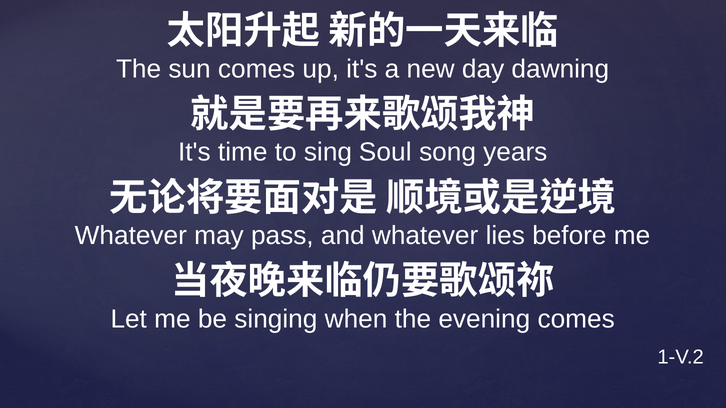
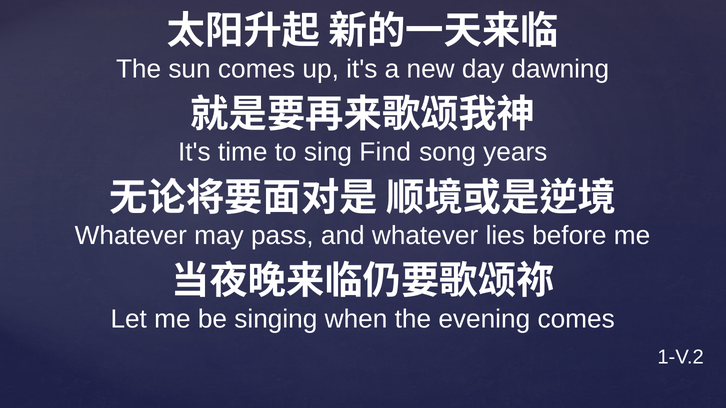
Soul: Soul -> Find
